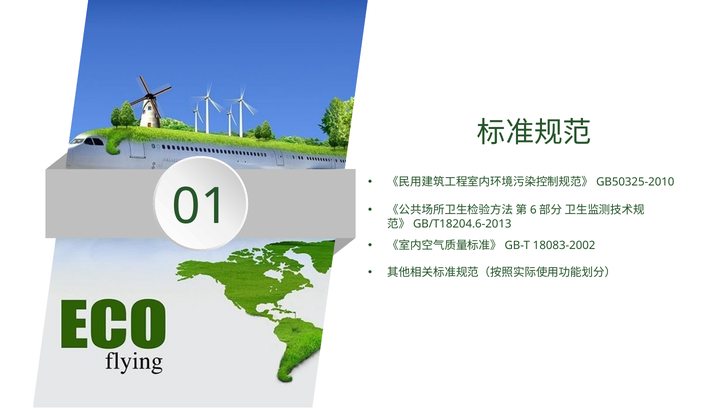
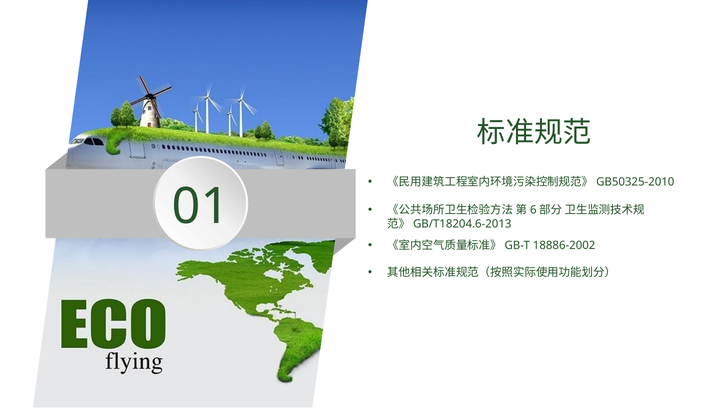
18083-2002: 18083-2002 -> 18886-2002
